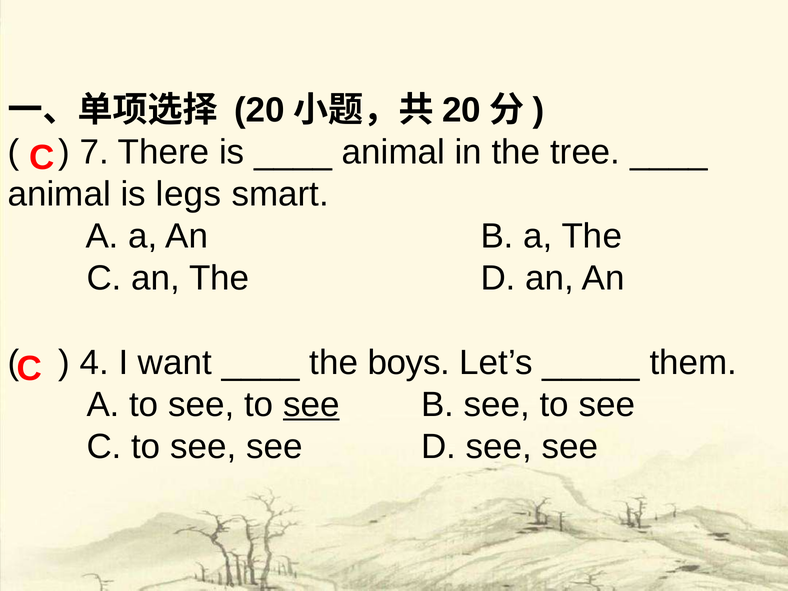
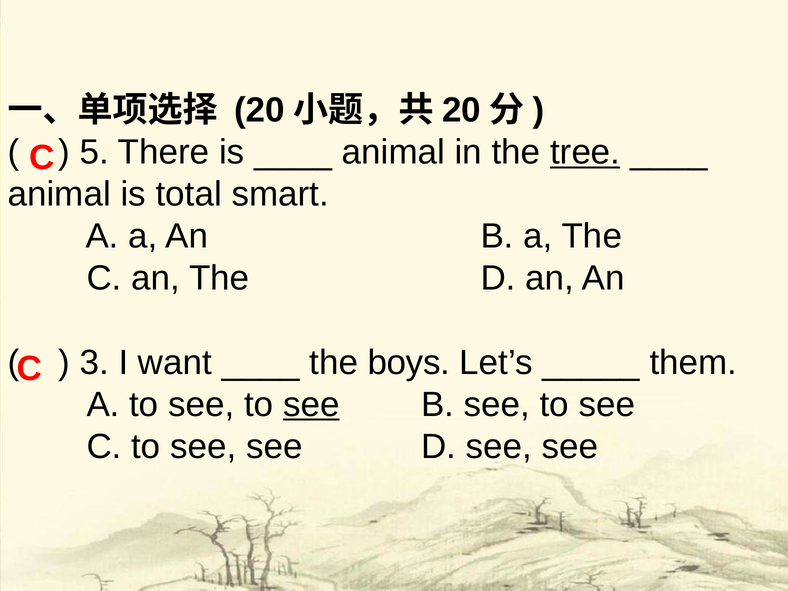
7: 7 -> 5
tree underline: none -> present
legs: legs -> total
4: 4 -> 3
